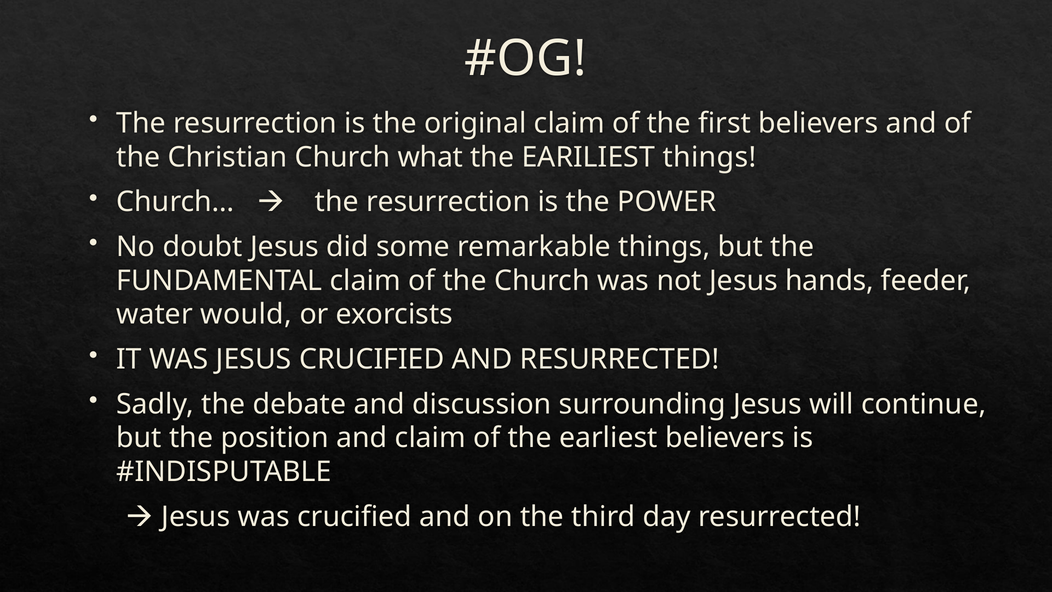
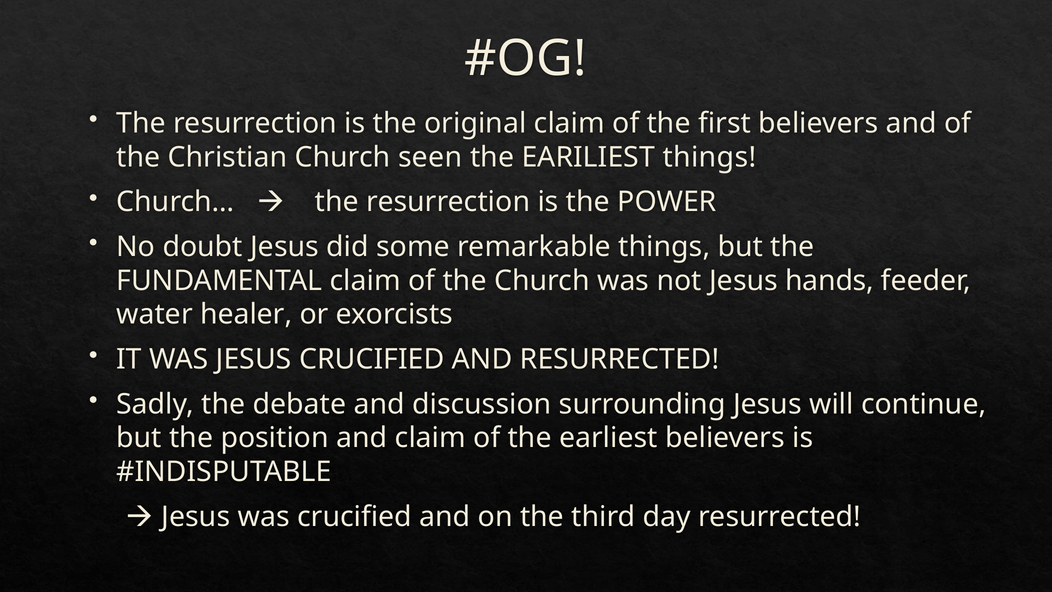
what: what -> seen
would: would -> healer
